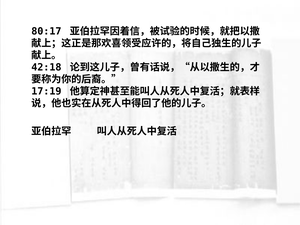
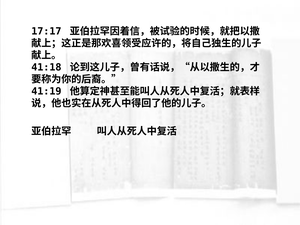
80:17: 80:17 -> 17:17
42:18: 42:18 -> 41:18
17:19: 17:19 -> 41:19
